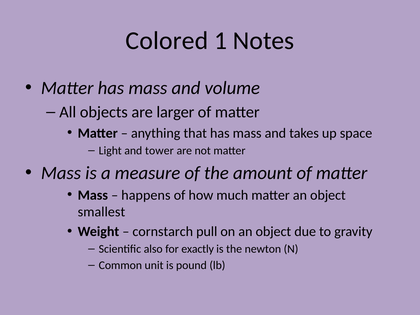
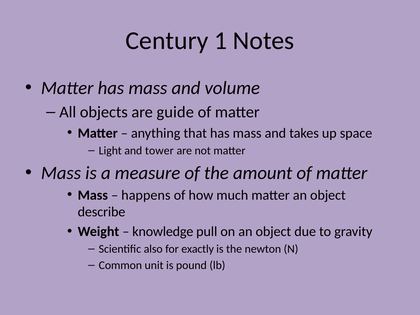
Colored: Colored -> Century
larger: larger -> guide
smallest: smallest -> describe
cornstarch: cornstarch -> knowledge
